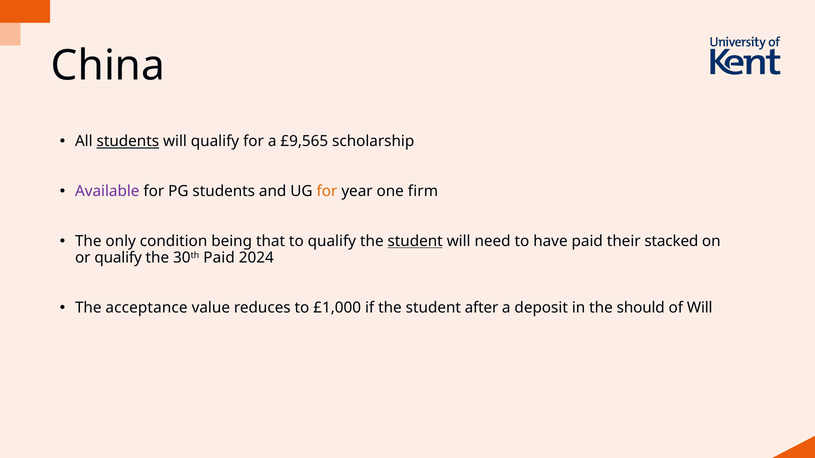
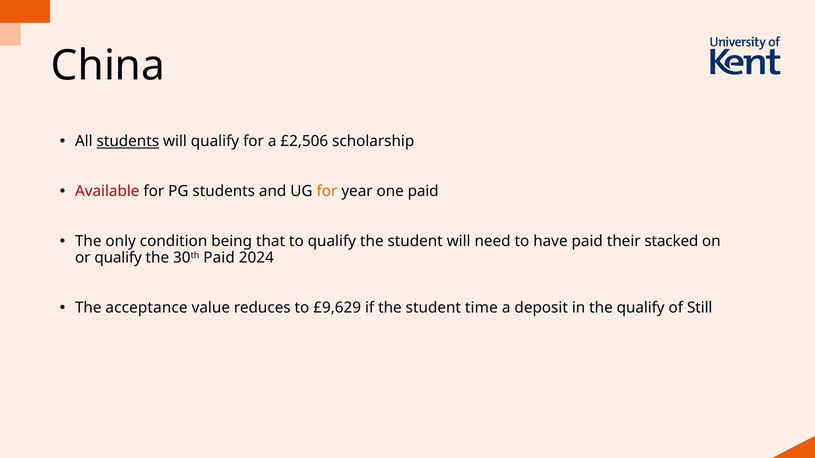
£9,565: £9,565 -> £2,506
Available colour: purple -> red
one firm: firm -> paid
student at (415, 241) underline: present -> none
£1,000: £1,000 -> £9,629
after: after -> time
the should: should -> qualify
of Will: Will -> Still
